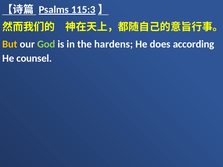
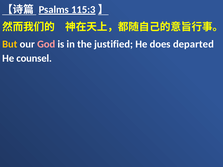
God colour: light green -> pink
hardens: hardens -> justified
according: according -> departed
